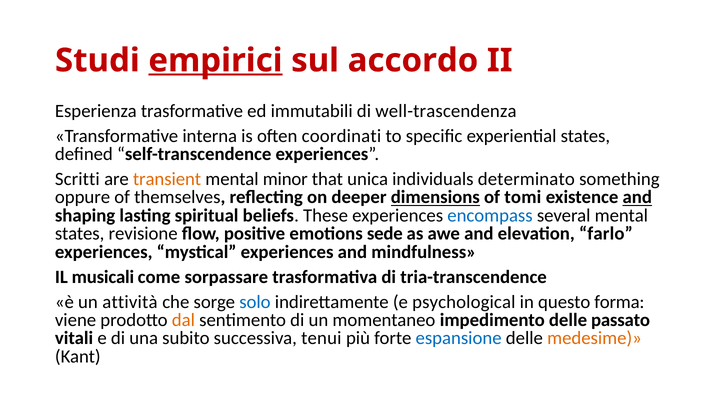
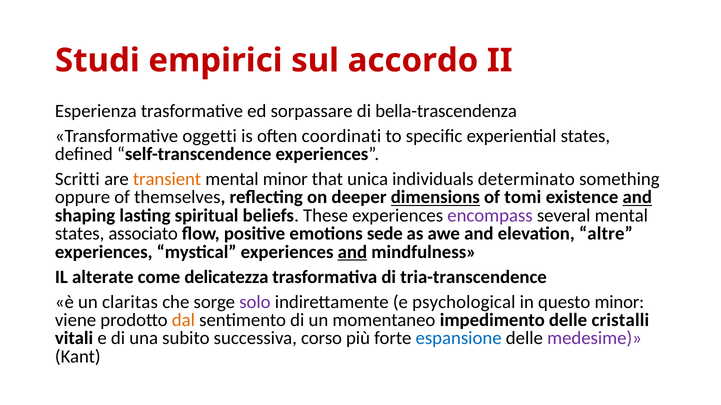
empirici underline: present -> none
immutabili: immutabili -> sorpassare
well-trascendenza: well-trascendenza -> bella-trascendenza
interna: interna -> oggetti
encompass colour: blue -> purple
revisione: revisione -> associato
farlo: farlo -> altre
and at (352, 252) underline: none -> present
musicali: musicali -> alterate
sorpassare: sorpassare -> delicatezza
attività: attività -> claritas
solo colour: blue -> purple
questo forma: forma -> minor
passato: passato -> cristalli
tenui: tenui -> corso
medesime colour: orange -> purple
